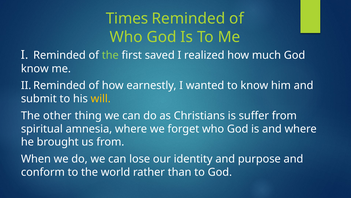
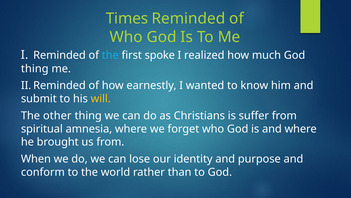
the at (110, 55) colour: light green -> light blue
saved: saved -> spoke
know at (35, 69): know -> thing
